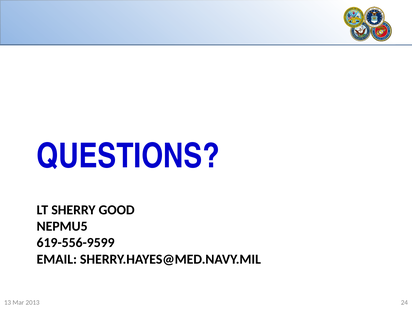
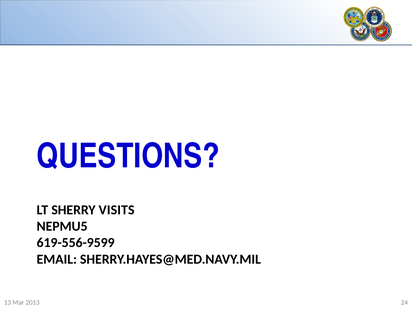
GOOD: GOOD -> VISITS
